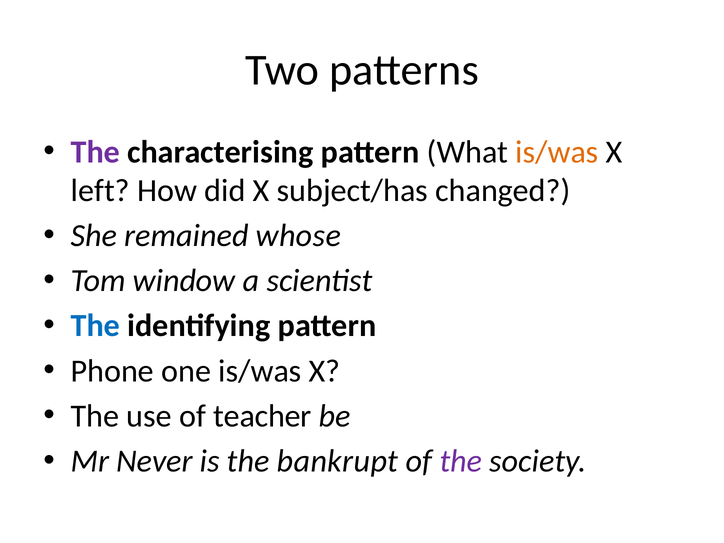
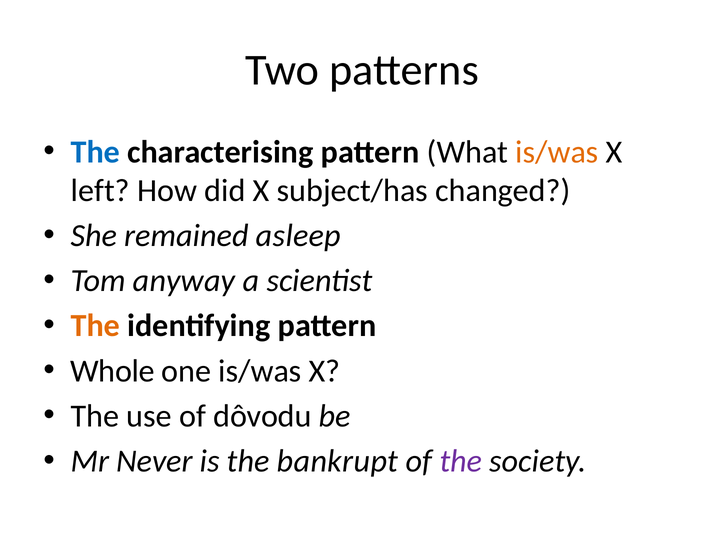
The at (95, 152) colour: purple -> blue
whose: whose -> asleep
window: window -> anyway
The at (95, 326) colour: blue -> orange
Phone: Phone -> Whole
teacher: teacher -> dôvodu
